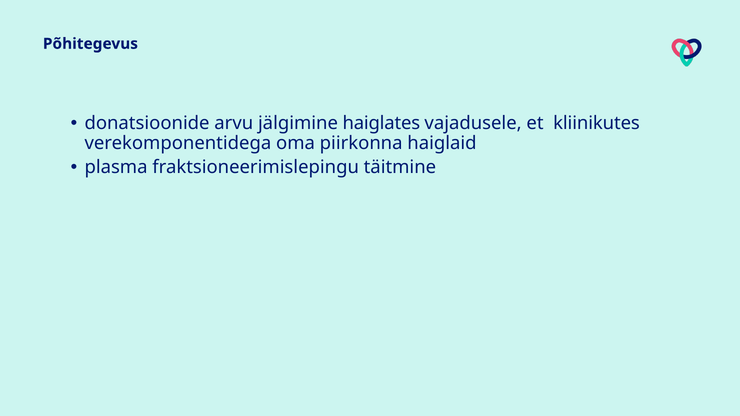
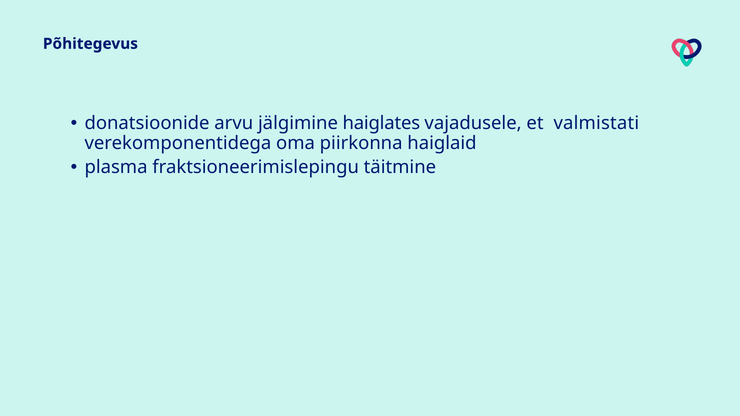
kliinikutes: kliinikutes -> valmistati
